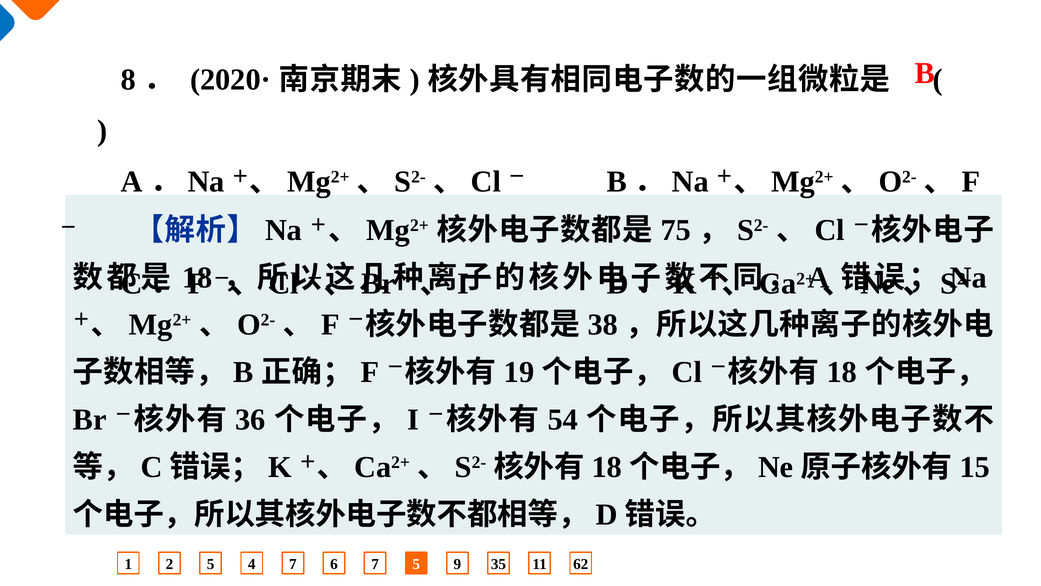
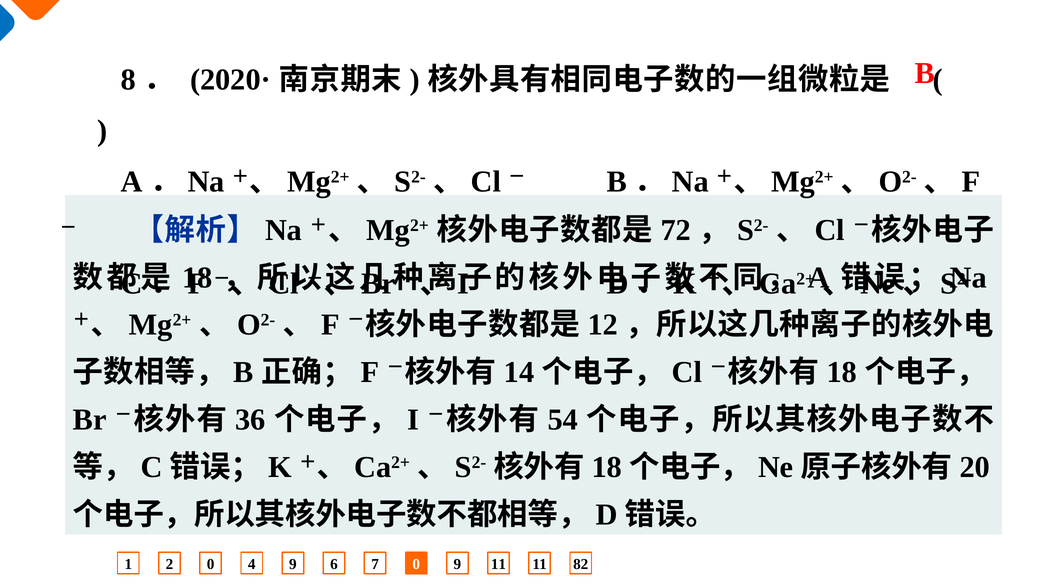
75: 75 -> 72
38: 38 -> 12
19: 19 -> 14
15: 15 -> 20
2 5: 5 -> 0
4 7: 7 -> 9
7 5: 5 -> 0
9 35: 35 -> 11
62: 62 -> 82
